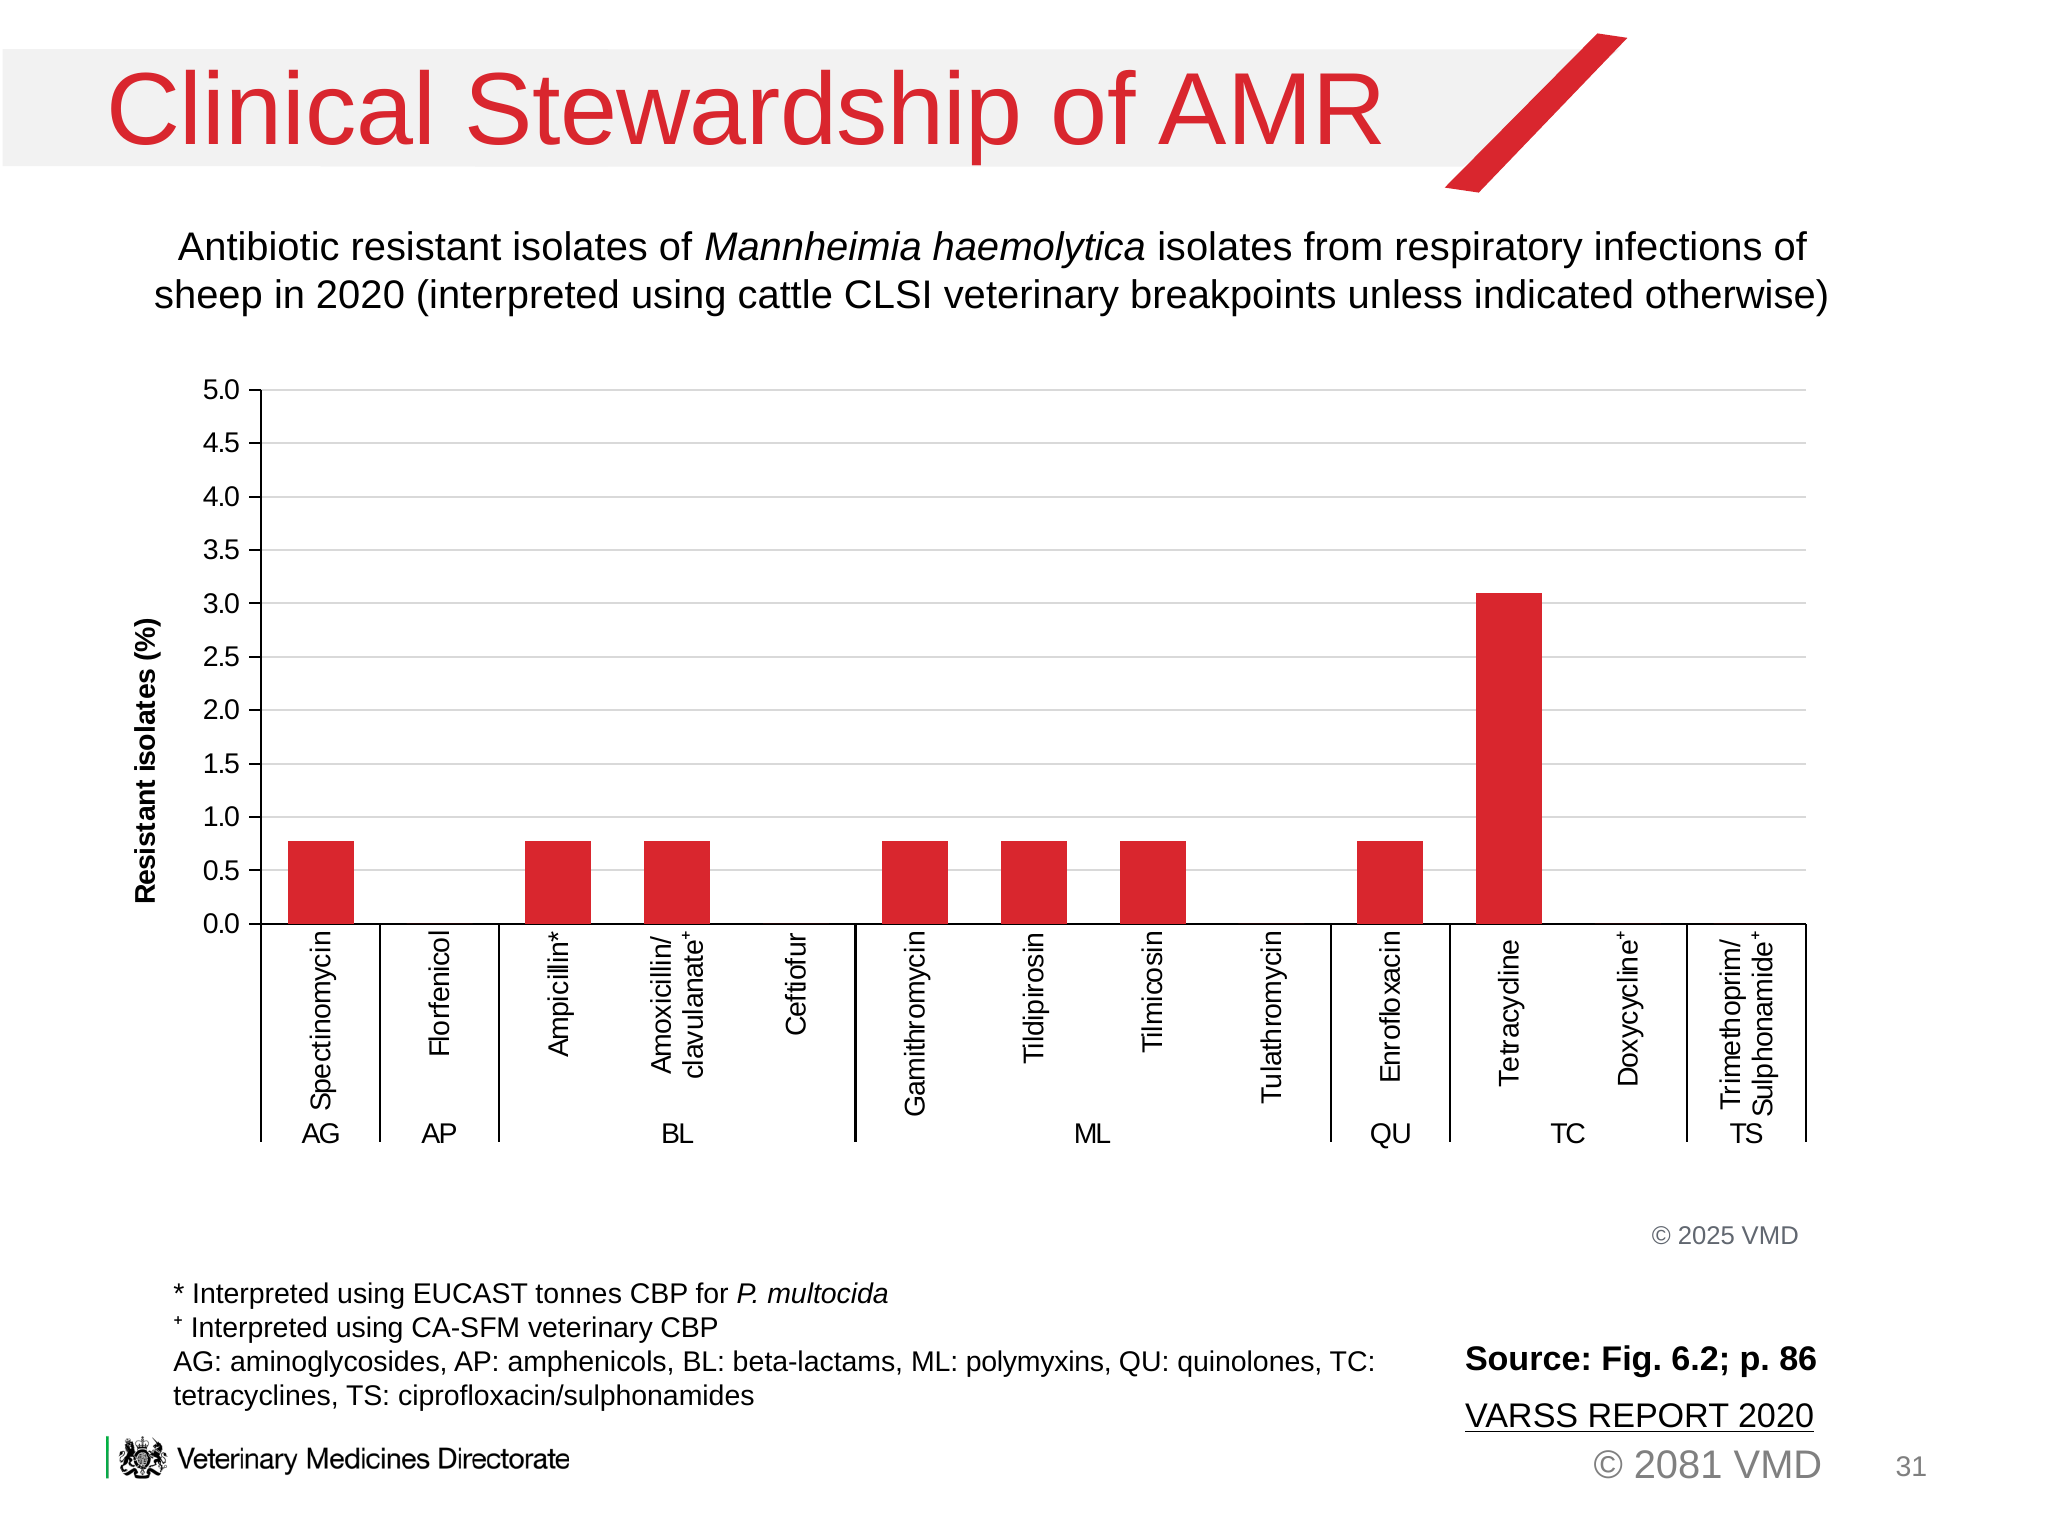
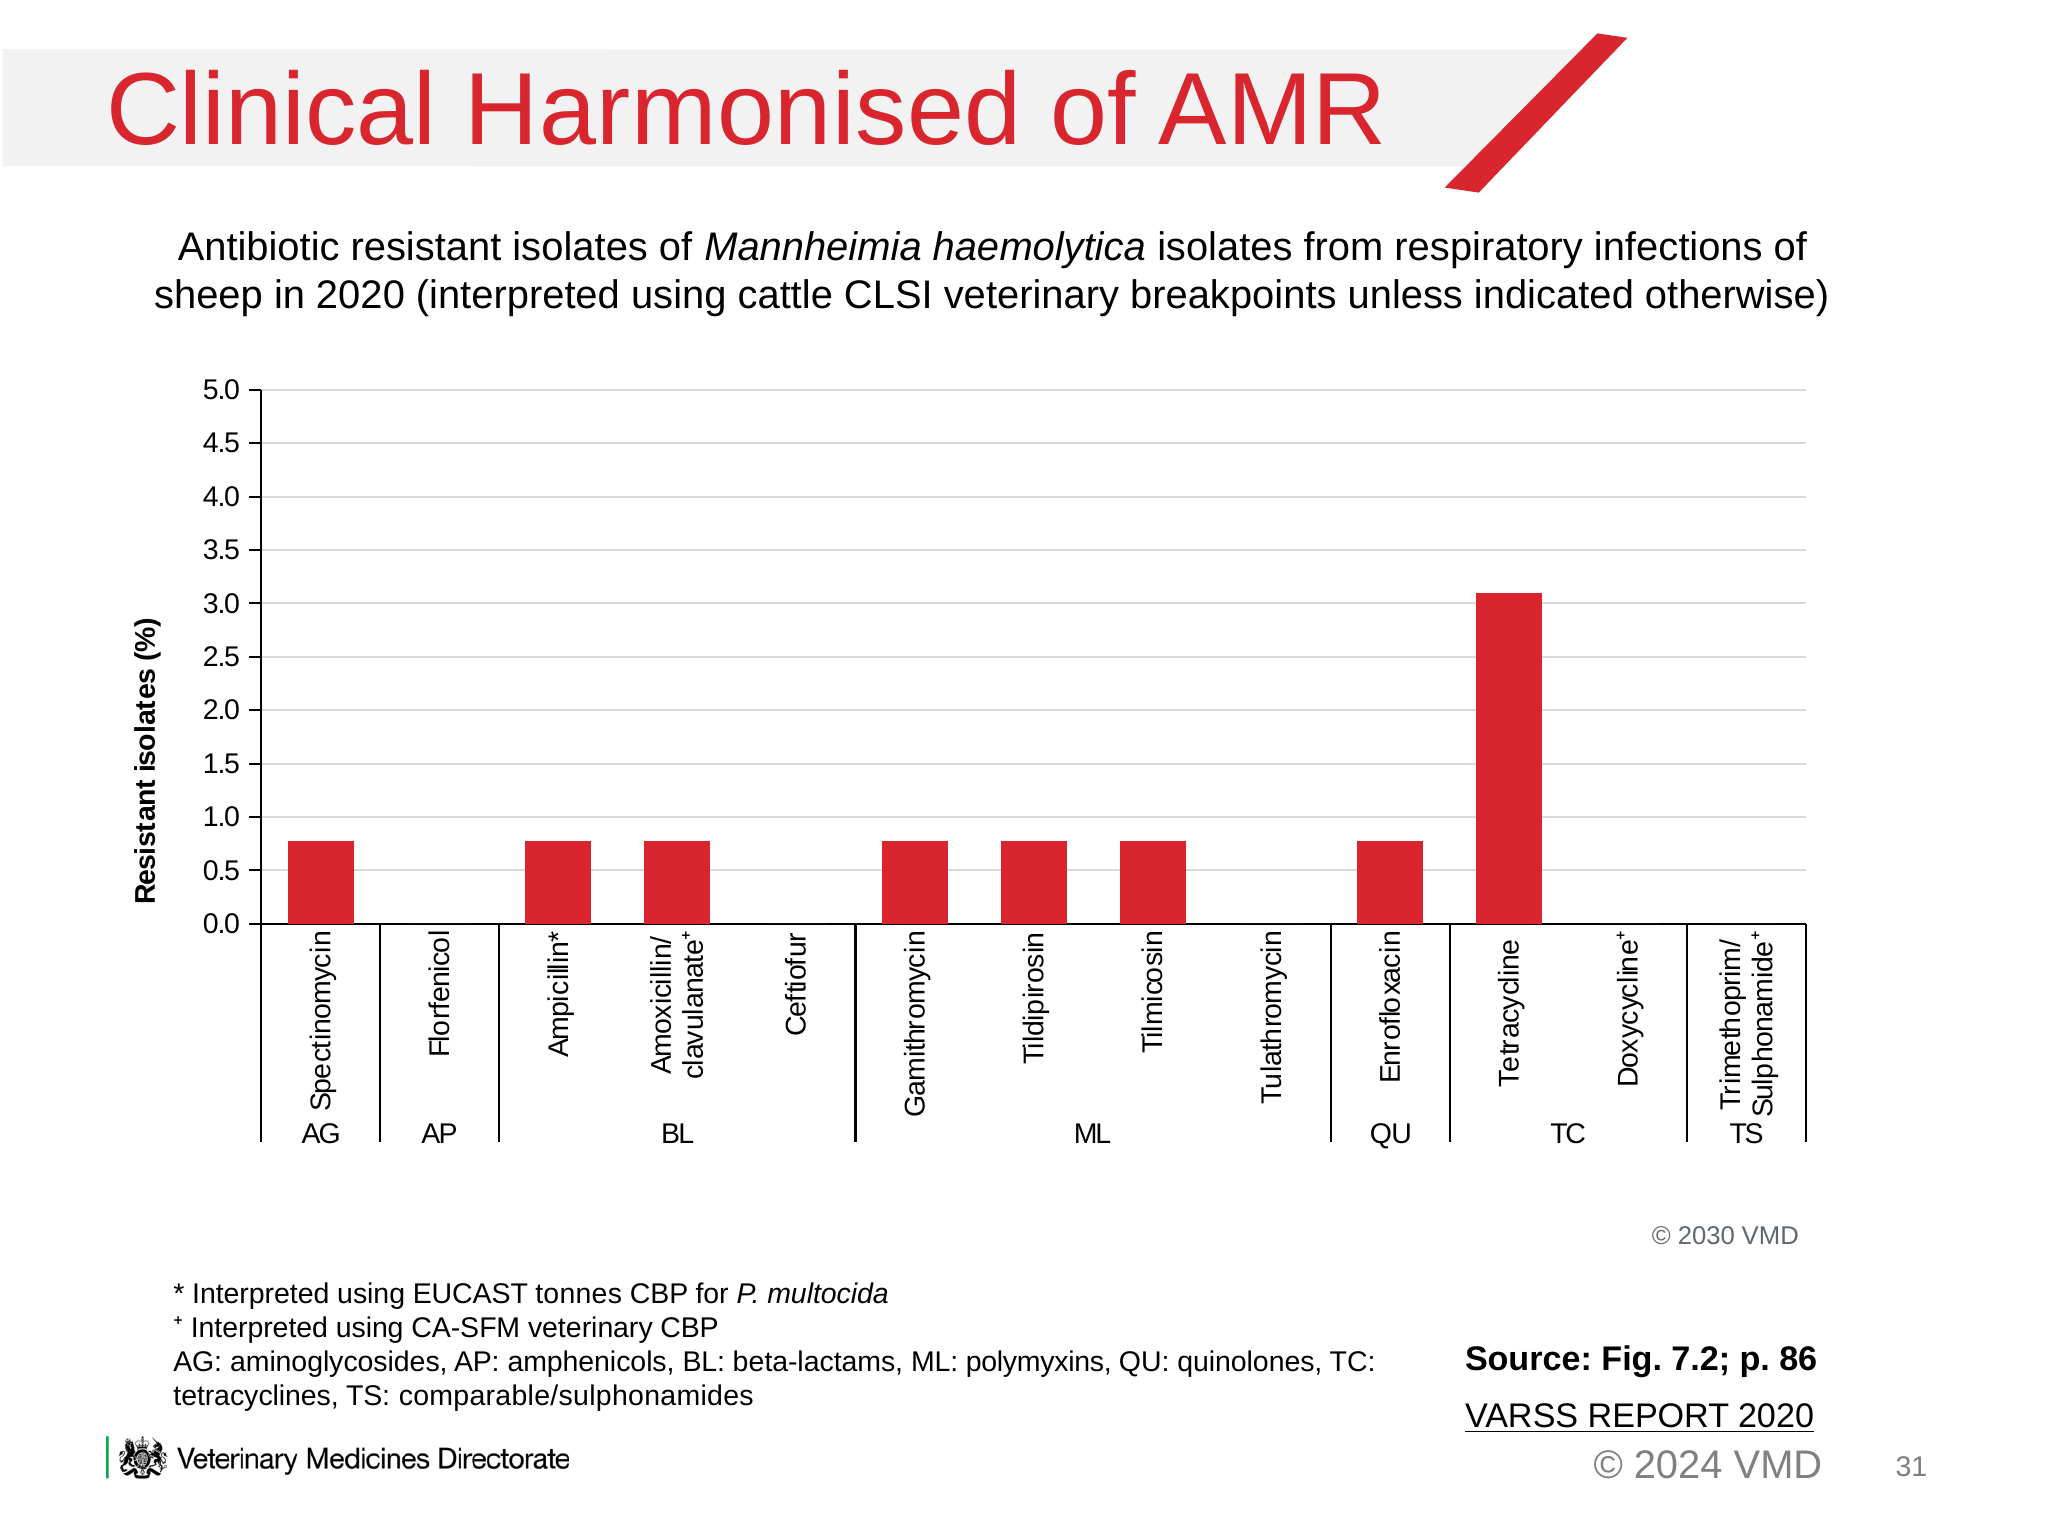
Stewardship: Stewardship -> Harmonised
2025: 2025 -> 2030
6.2: 6.2 -> 7.2
ciprofloxacin/sulphonamides: ciprofloxacin/sulphonamides -> comparable/sulphonamides
2081: 2081 -> 2024
